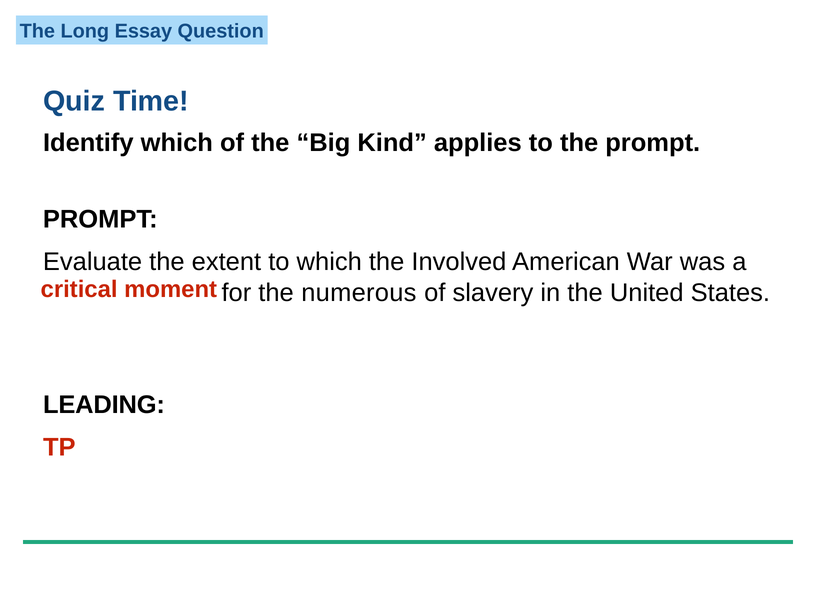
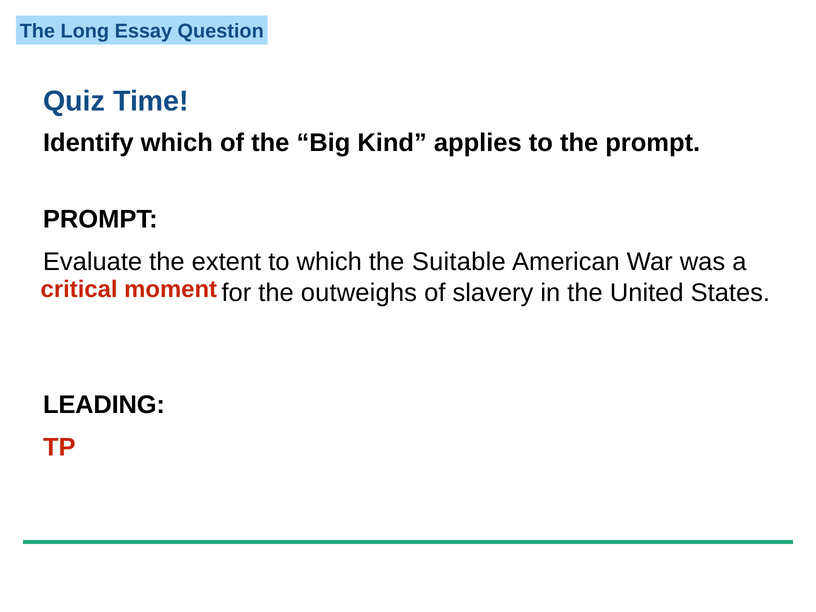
Involved: Involved -> Suitable
numerous: numerous -> outweighs
